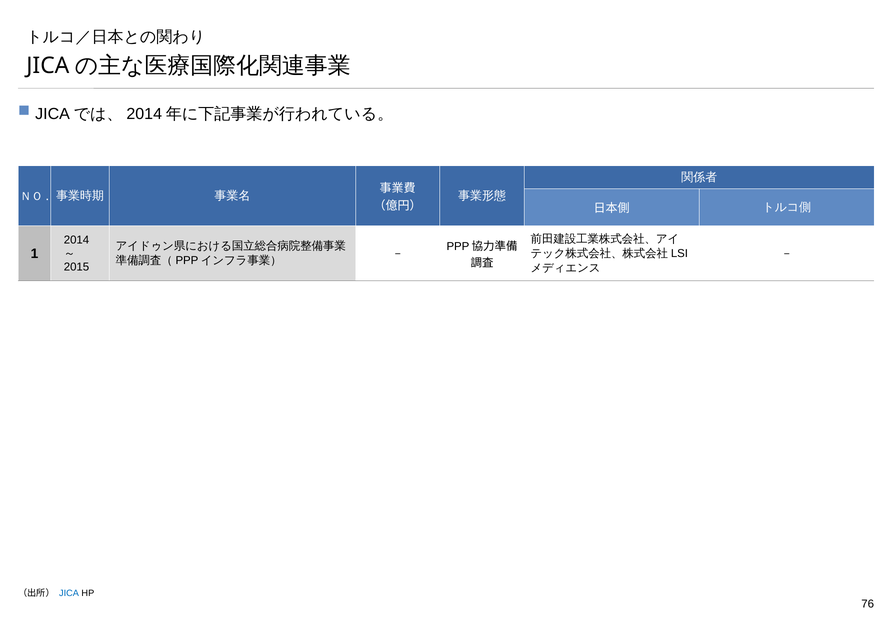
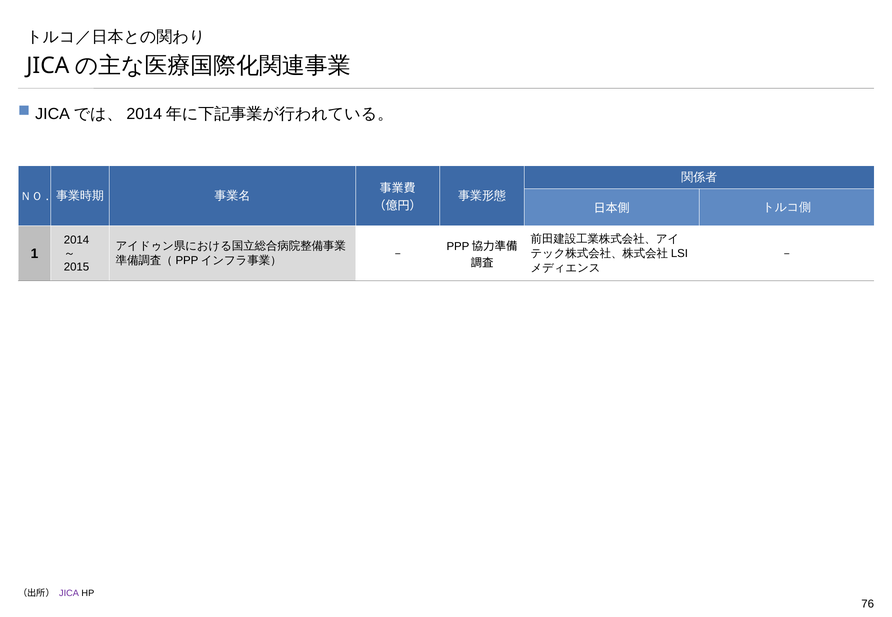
JICA colour: blue -> purple
